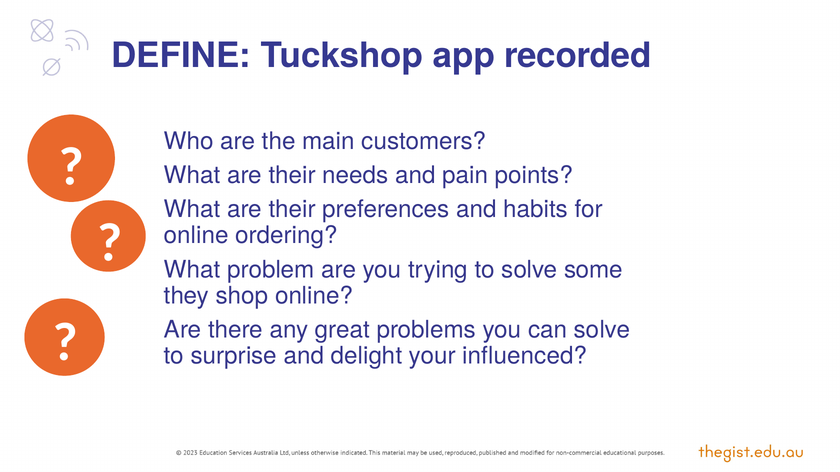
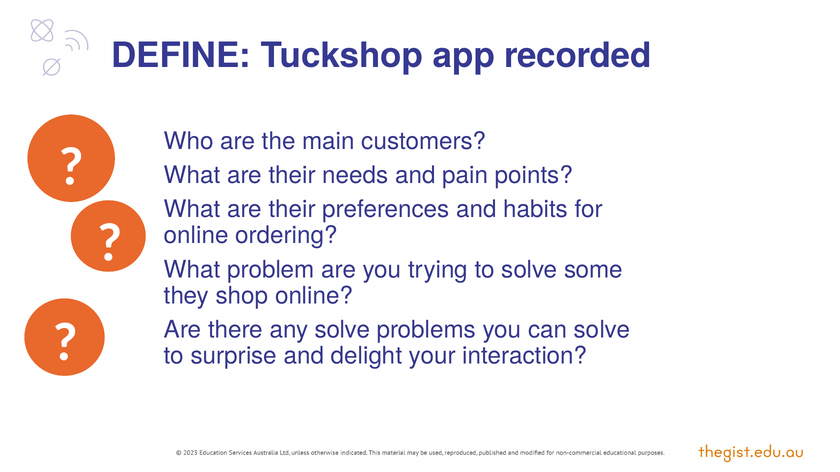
any great: great -> solve
influenced: influenced -> interaction
